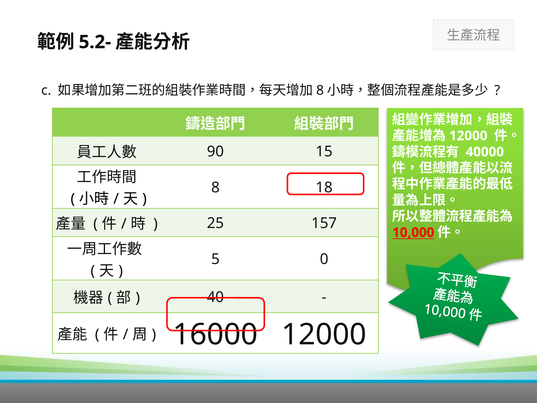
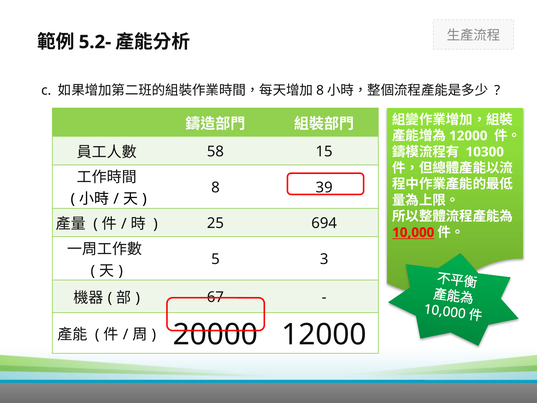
90: 90 -> 58
40000: 40000 -> 10300
18: 18 -> 39
157: 157 -> 694
0: 0 -> 3
40: 40 -> 67
16000: 16000 -> 20000
